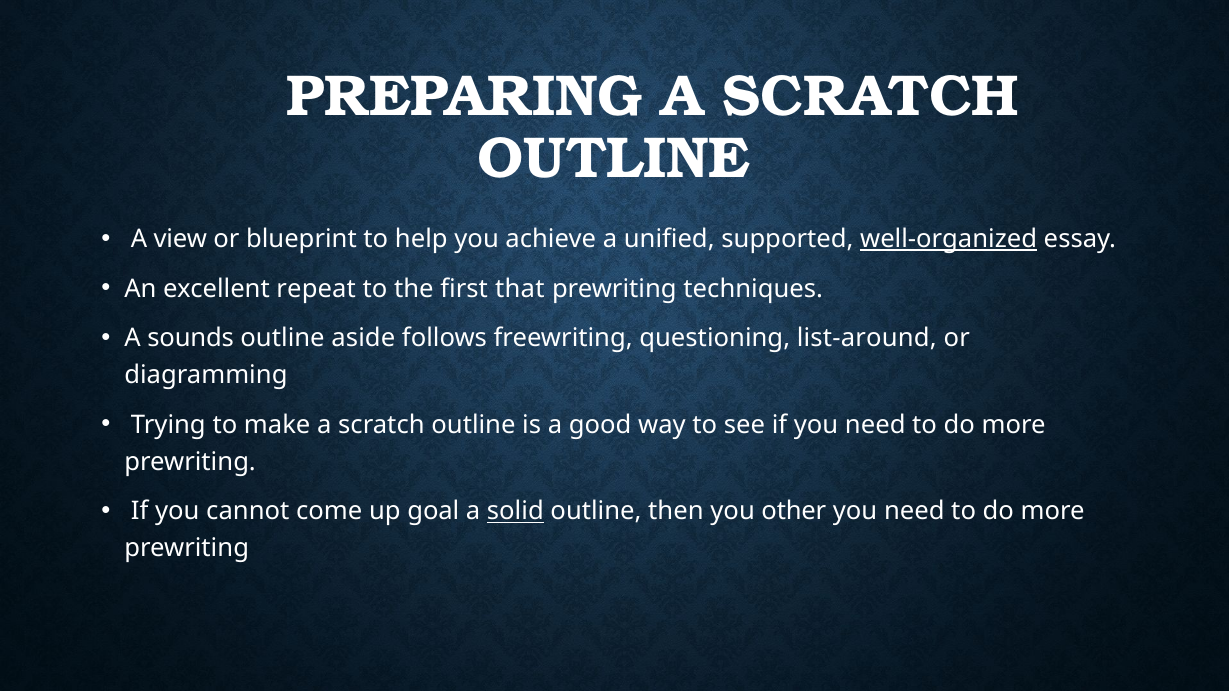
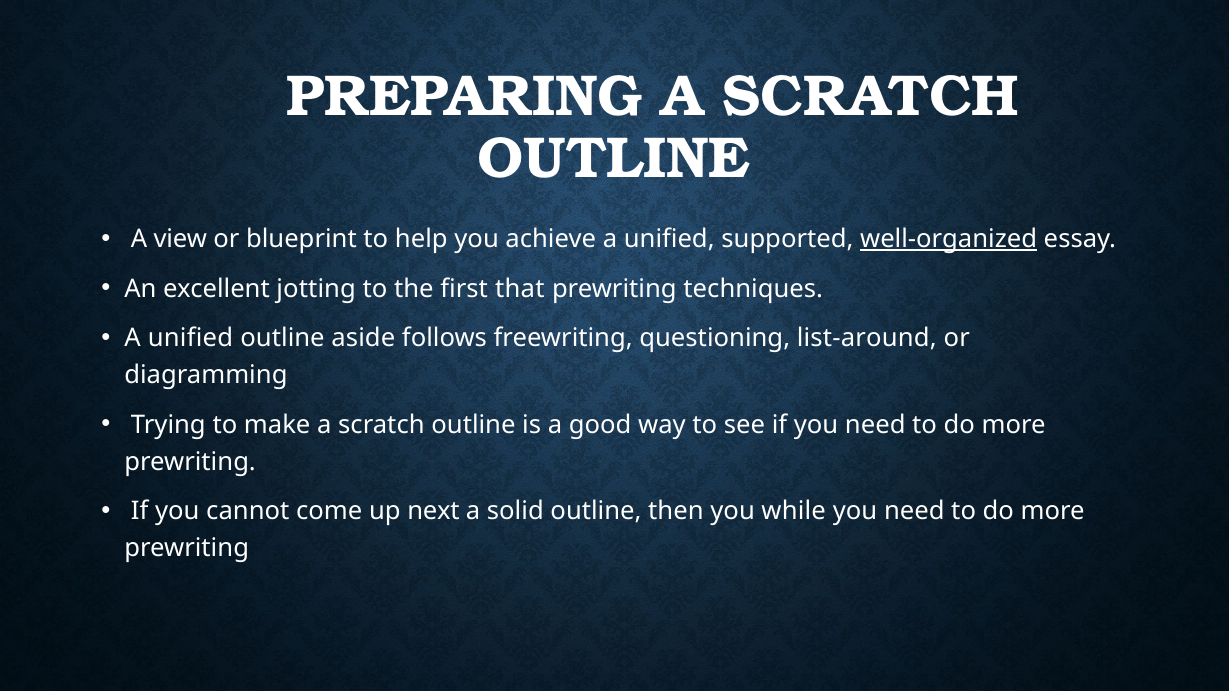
repeat: repeat -> jotting
sounds at (191, 339): sounds -> unified
goal: goal -> next
solid underline: present -> none
other: other -> while
